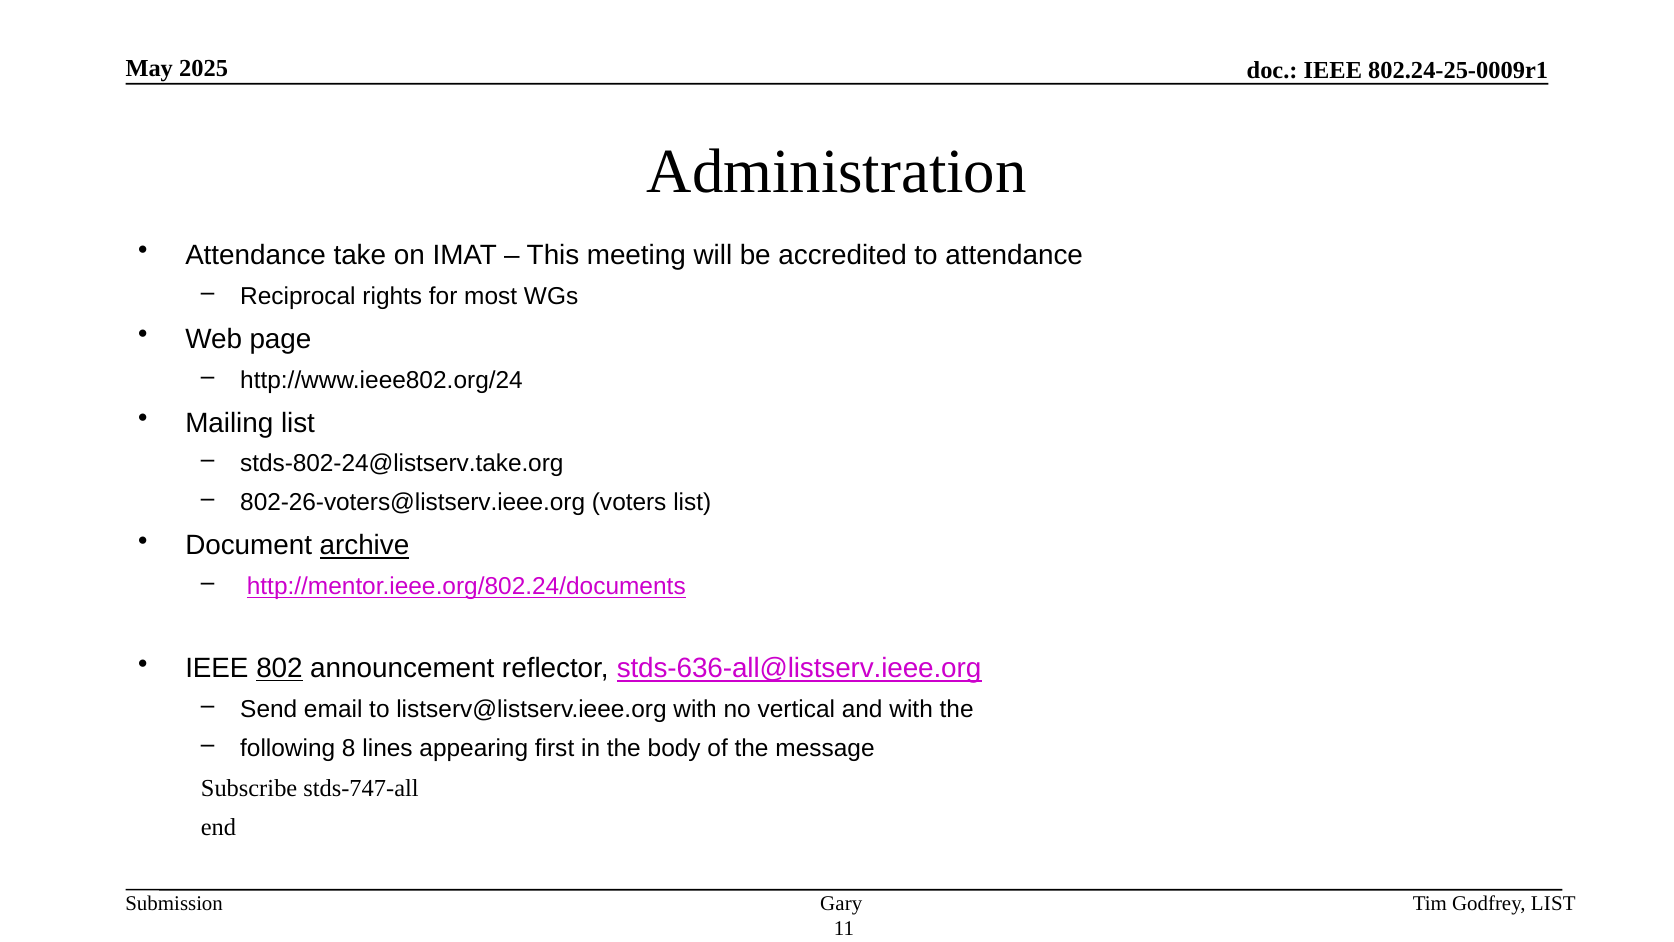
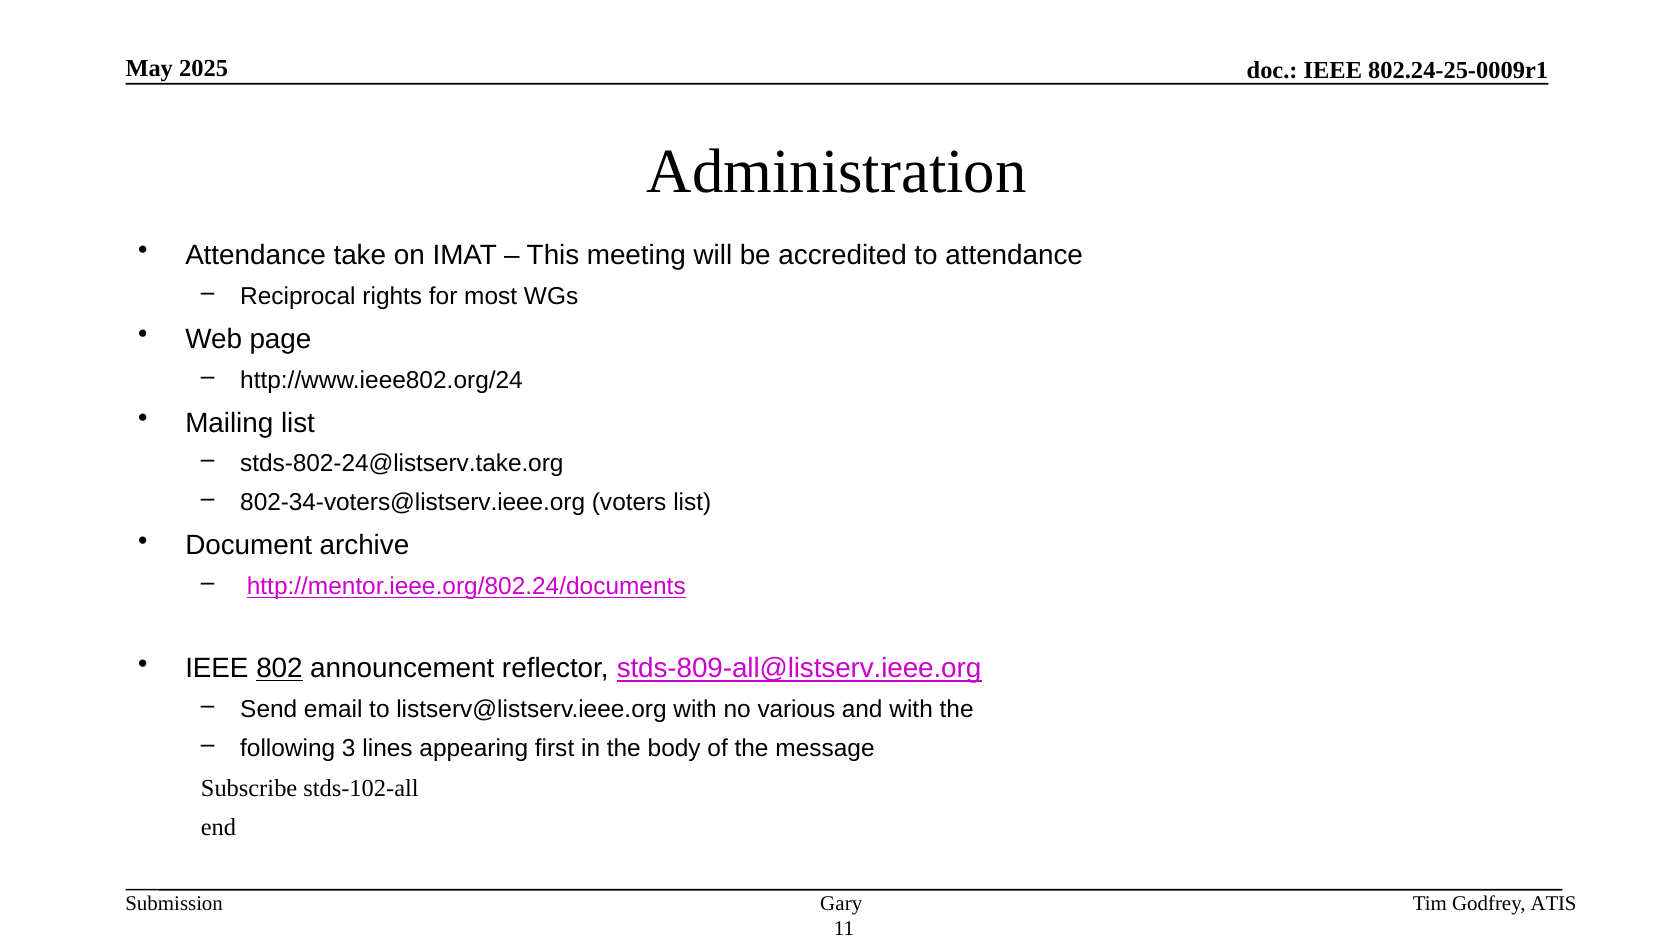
802-26-voters@listserv.ieee.org: 802-26-voters@listserv.ieee.org -> 802-34-voters@listserv.ieee.org
archive underline: present -> none
stds-636-all@listserv.ieee.org: stds-636-all@listserv.ieee.org -> stds-809-all@listserv.ieee.org
vertical: vertical -> various
8: 8 -> 3
stds-747-all: stds-747-all -> stds-102-all
Godfrey LIST: LIST -> ATIS
